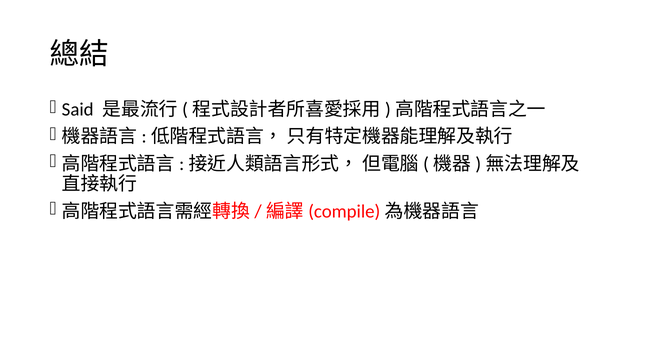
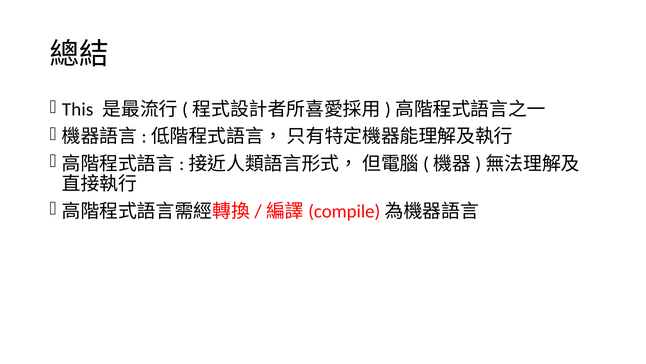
Said: Said -> This
